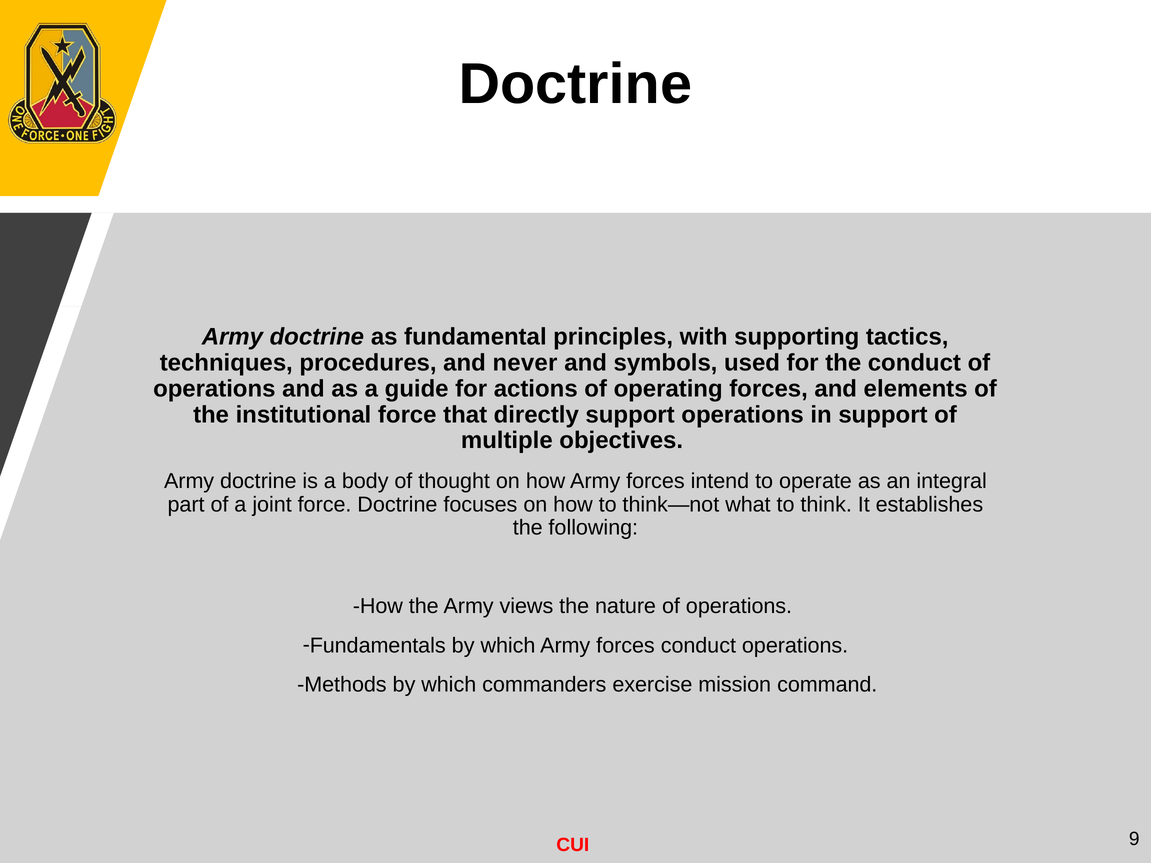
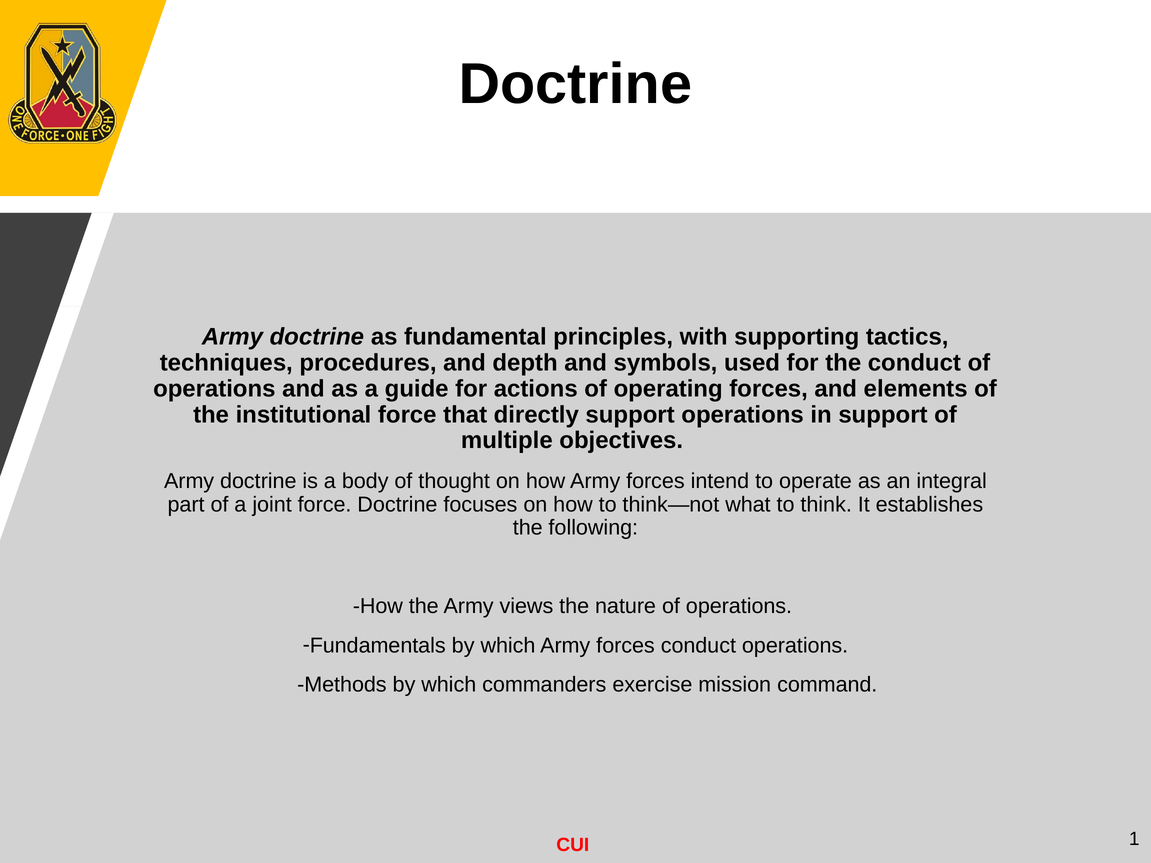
never: never -> depth
9: 9 -> 1
